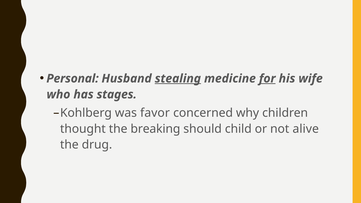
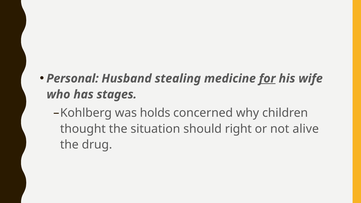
stealing underline: present -> none
favor: favor -> holds
breaking: breaking -> situation
child: child -> right
